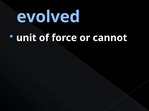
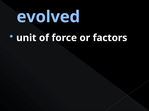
cannot: cannot -> factors
